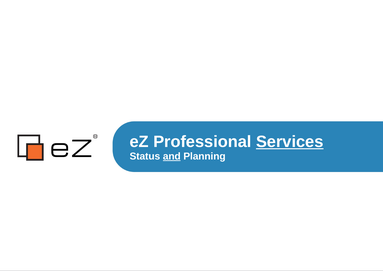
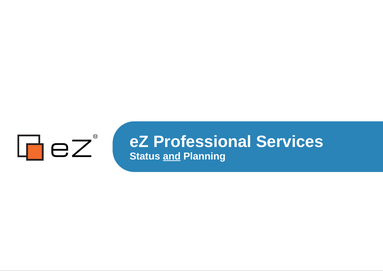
Services underline: present -> none
